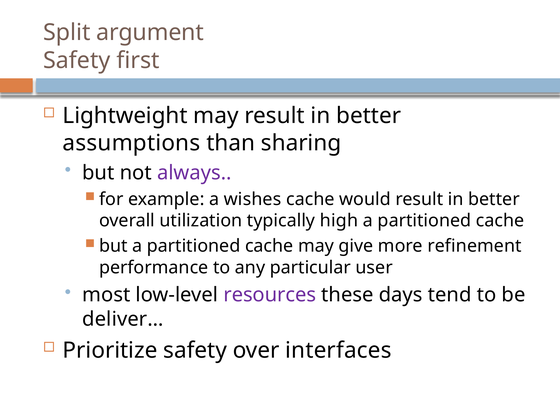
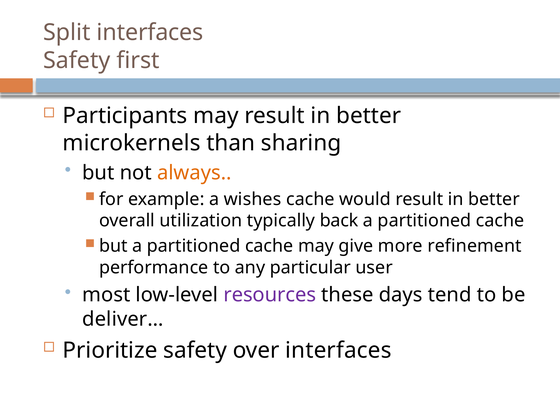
Split argument: argument -> interfaces
Lightweight: Lightweight -> Participants
assumptions: assumptions -> microkernels
always colour: purple -> orange
high: high -> back
